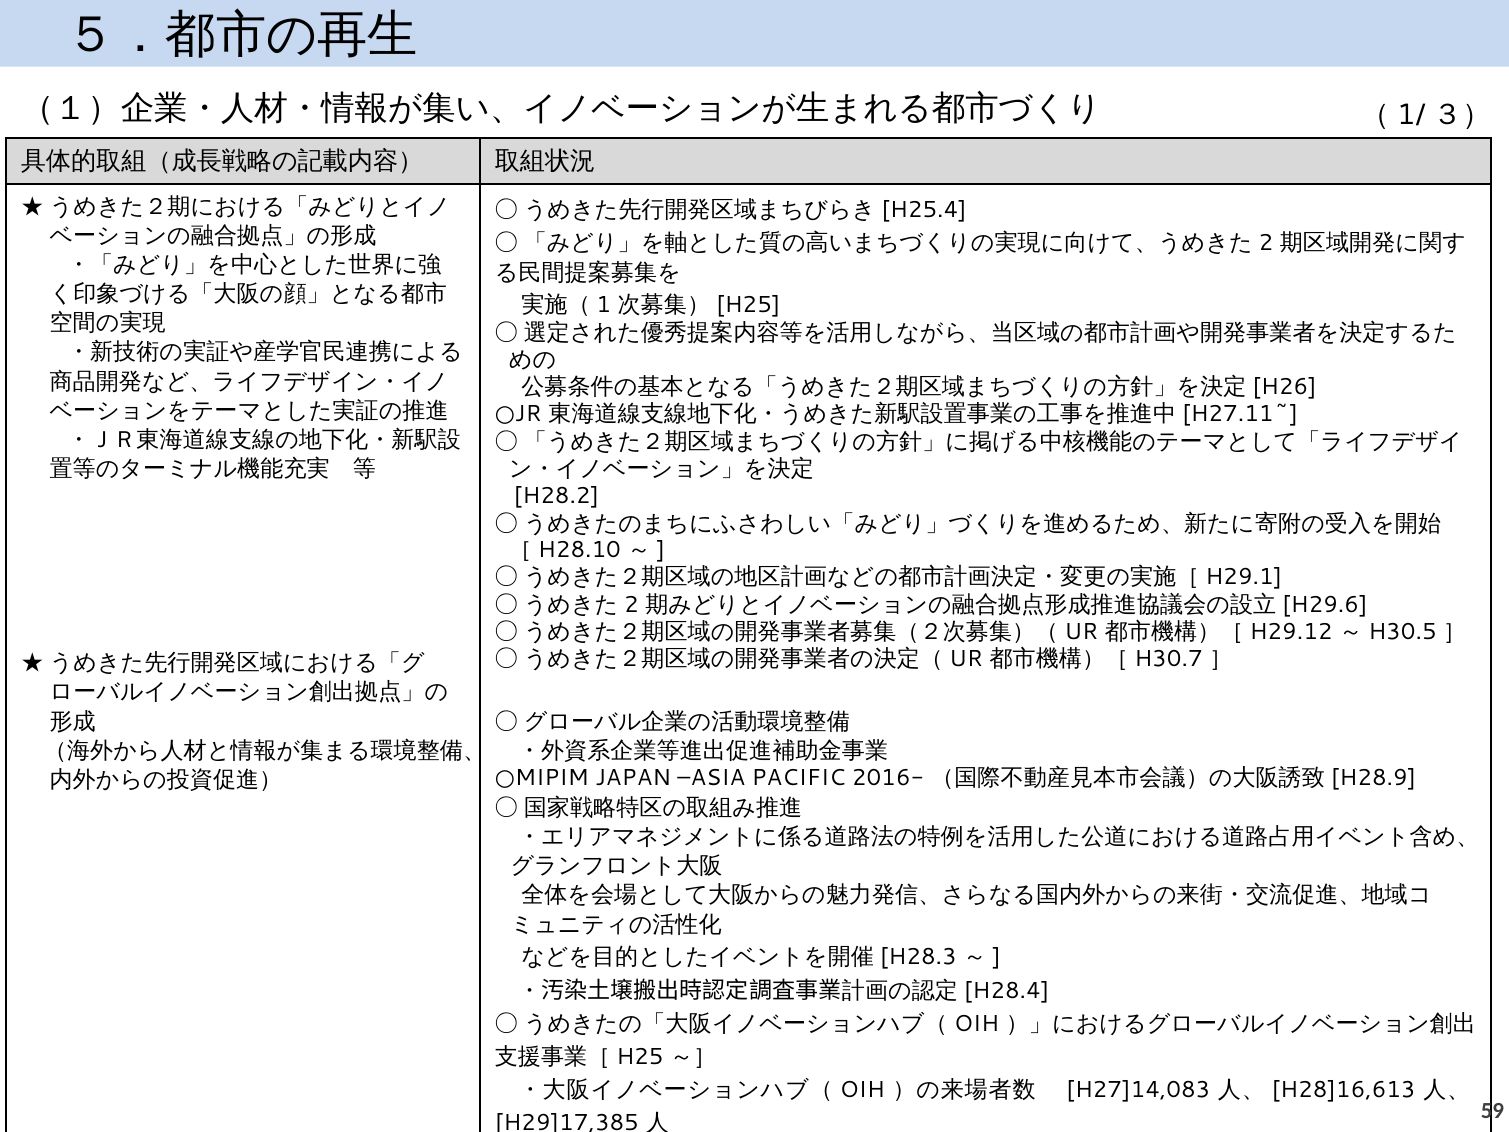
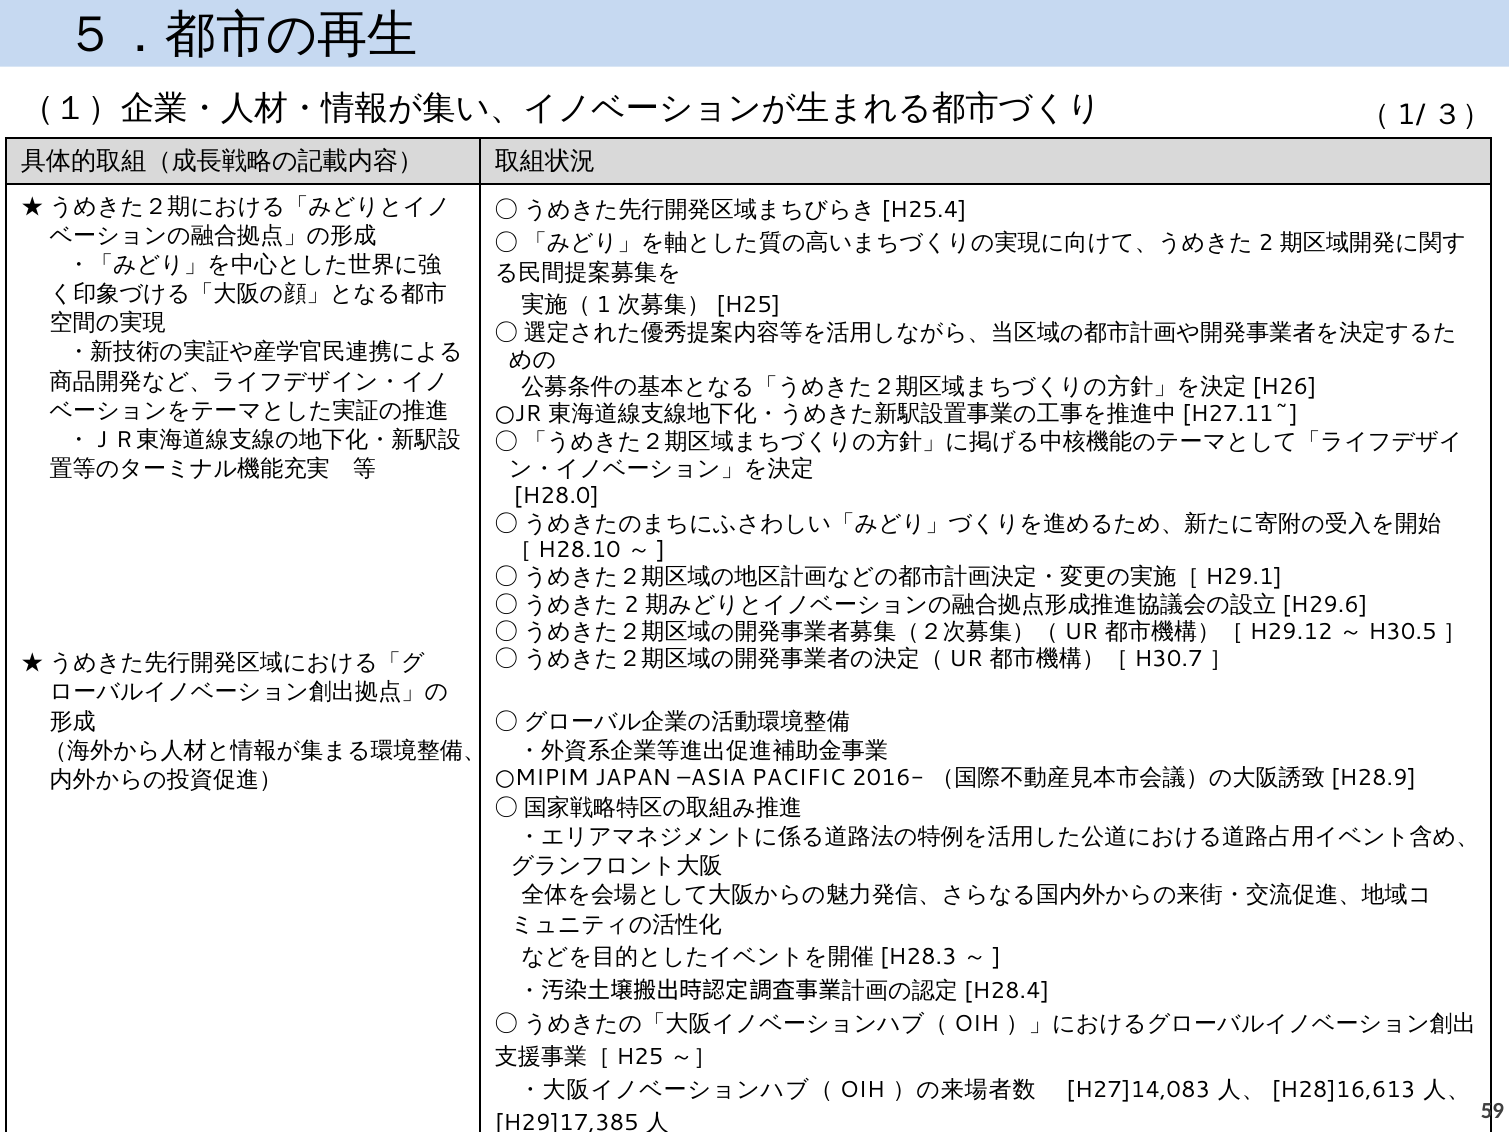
H28.2 at (556, 495): H28.2 -> H28.0
